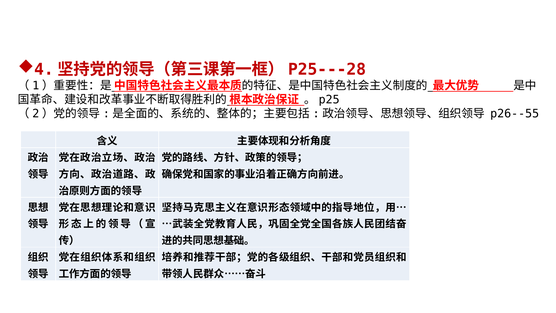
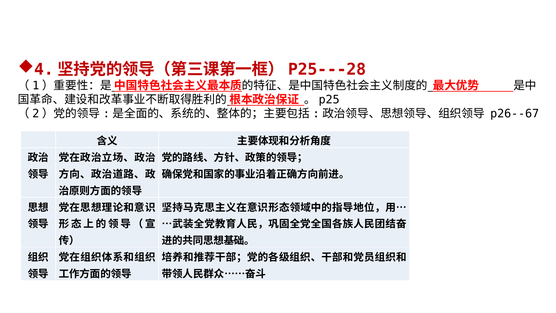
p26--55: p26--55 -> p26--67
